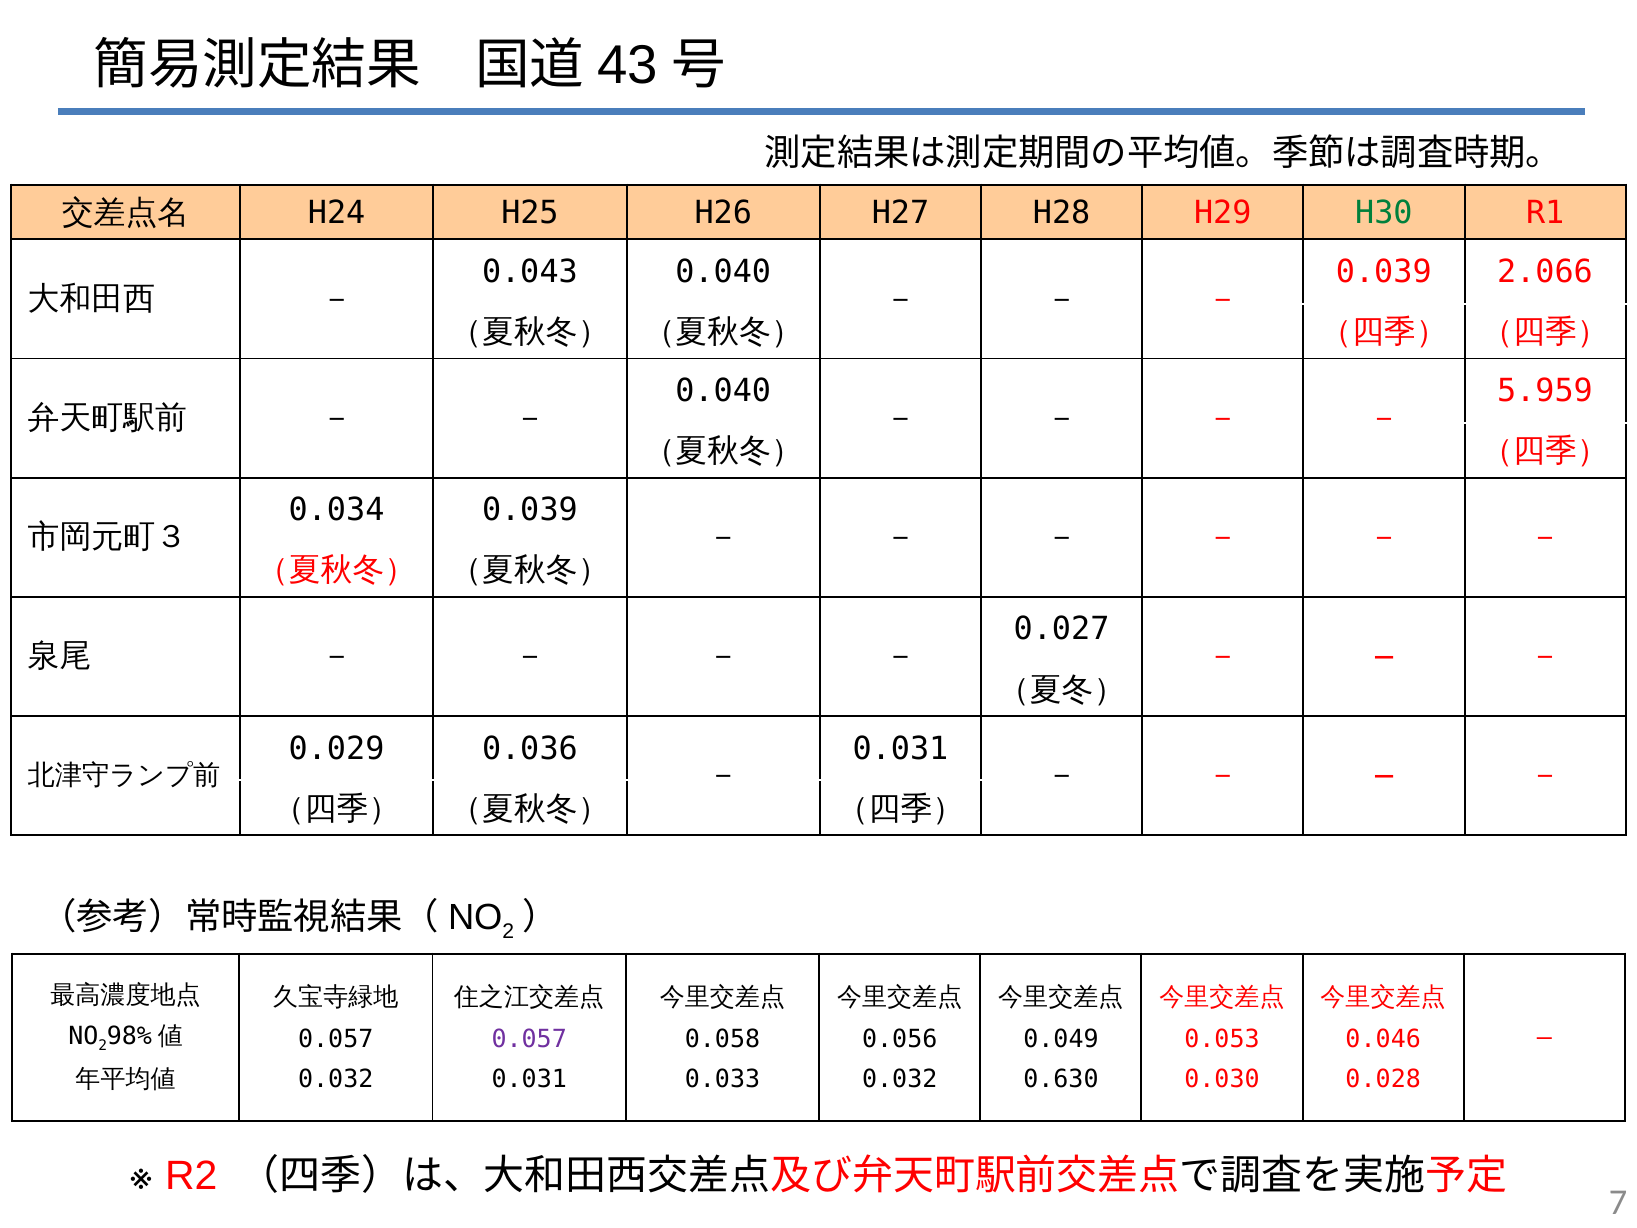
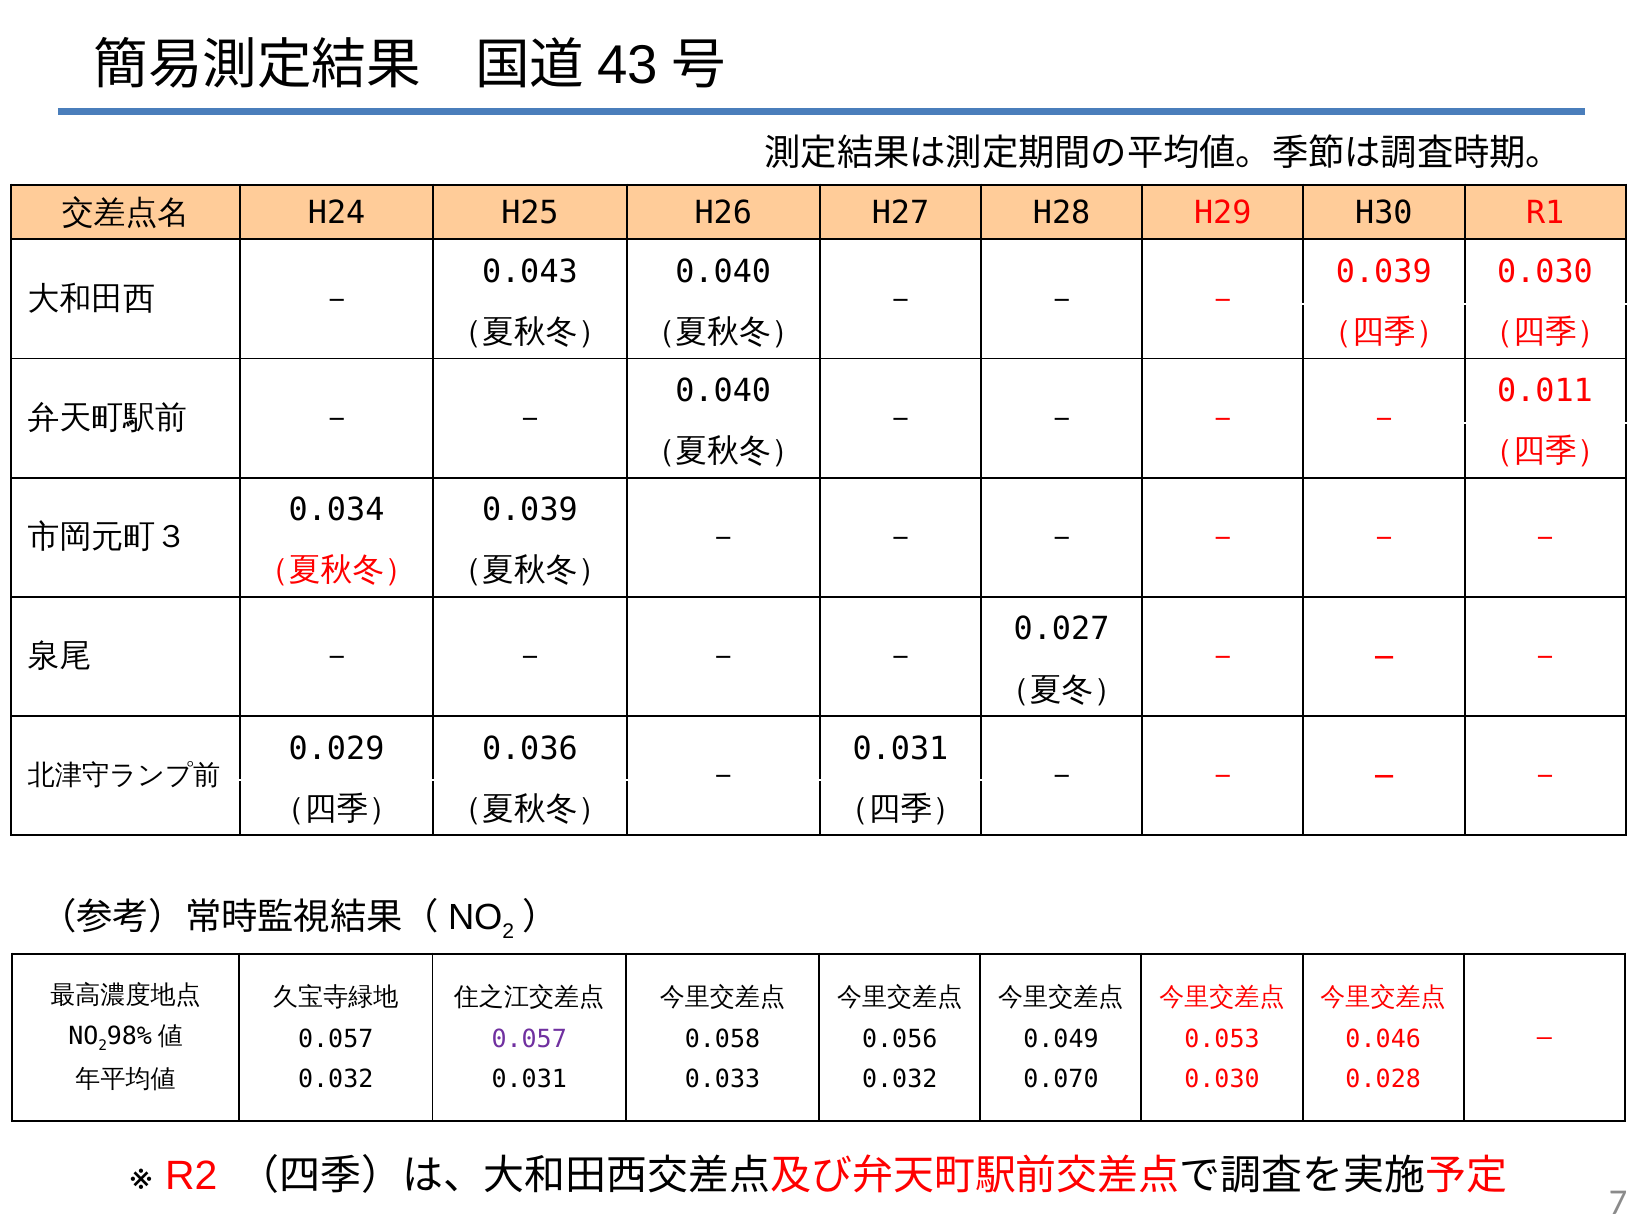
H30 colour: green -> black
0.039 2.066: 2.066 -> 0.030
5.959: 5.959 -> 0.011
0.630: 0.630 -> 0.070
